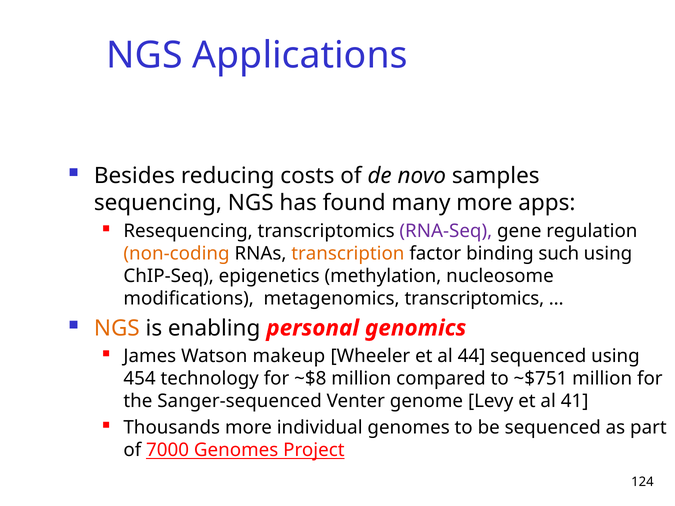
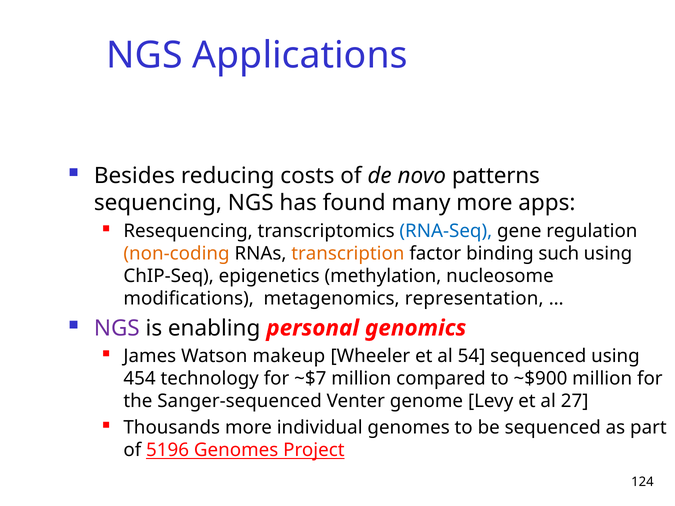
samples: samples -> patterns
RNA-Seq colour: purple -> blue
metagenomics transcriptomics: transcriptomics -> representation
NGS at (117, 328) colour: orange -> purple
44: 44 -> 54
~$8: ~$8 -> ~$7
~$751: ~$751 -> ~$900
41: 41 -> 27
7000: 7000 -> 5196
